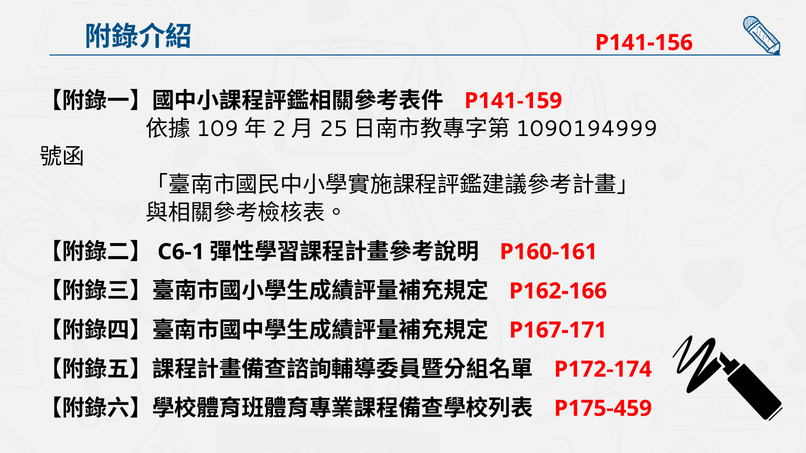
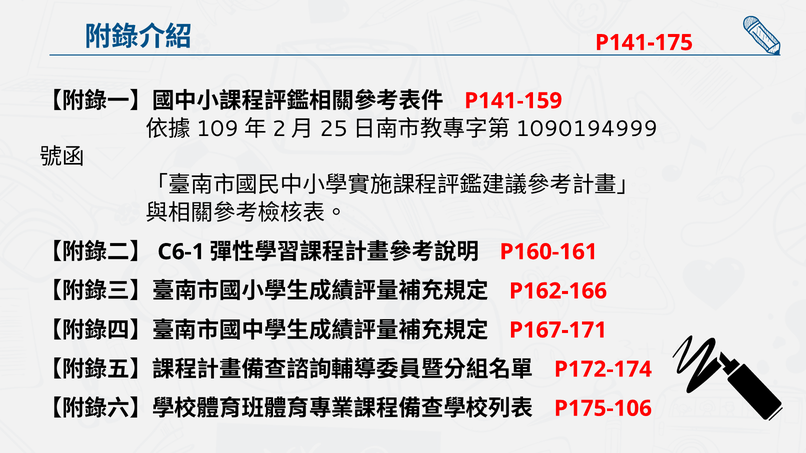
P141-156: P141-156 -> P141-175
P175-459: P175-459 -> P175-106
